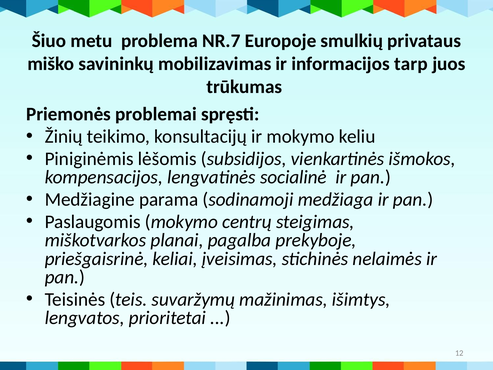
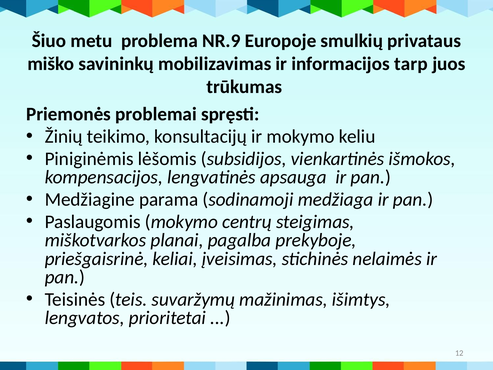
NR.7: NR.7 -> NR.9
socialinė: socialinė -> apsauga
